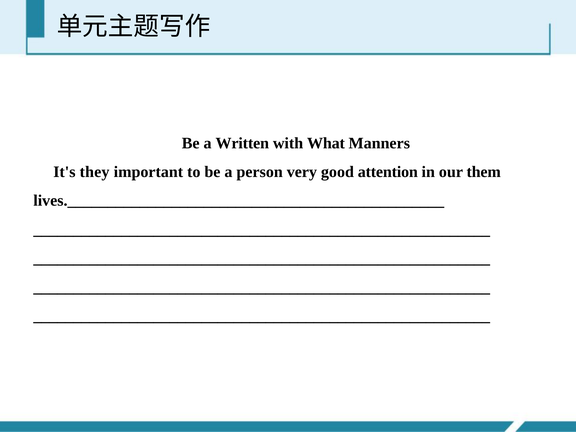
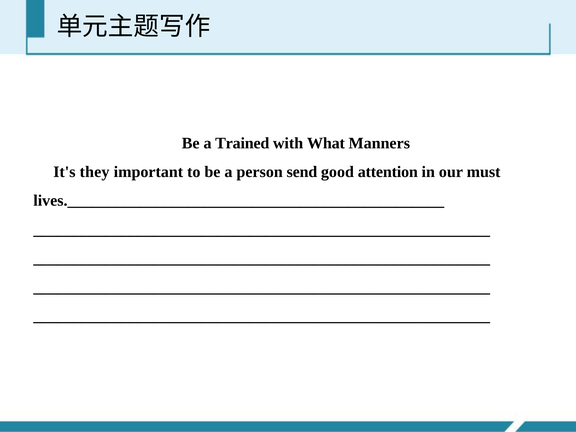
Written: Written -> Trained
very: very -> send
them: them -> must
